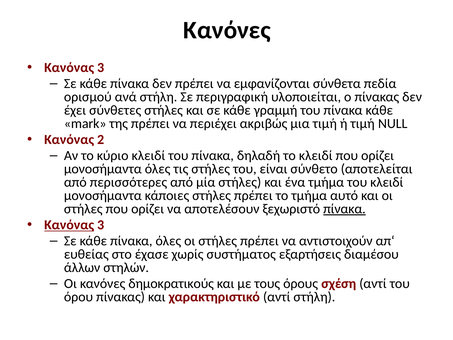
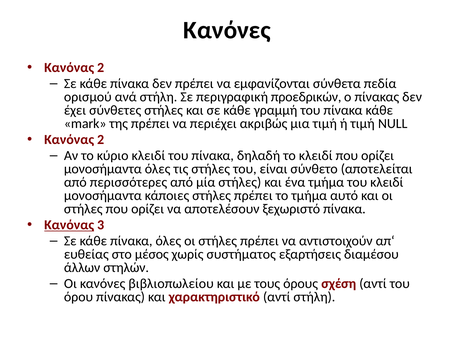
Kανόνας 3: 3 -> 2
υλοποιείται: υλοποιείται -> προεδρικών
πίνακα at (344, 209) underline: present -> none
έχασε: έχασε -> μέσος
δημοκρατικούς: δημοκρατικούς -> βιβλιοπωλείου
